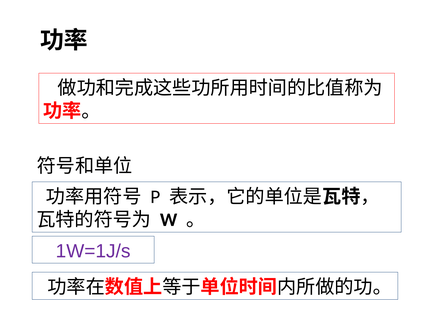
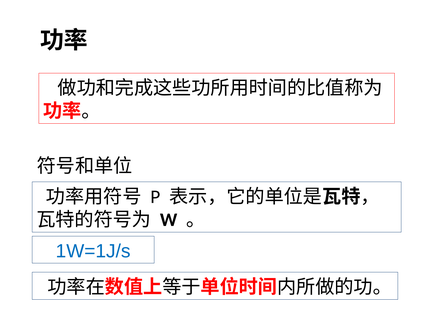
1W=1J/s colour: purple -> blue
